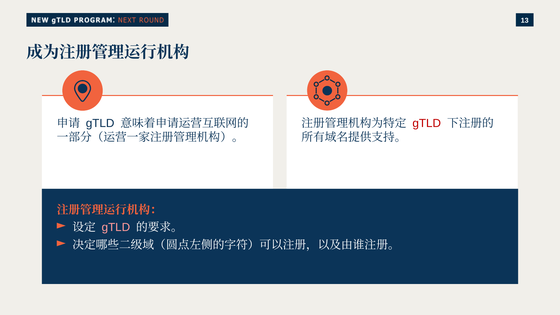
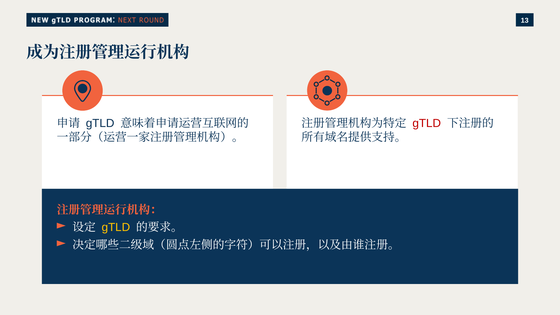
gTLD at (116, 227) colour: pink -> yellow
